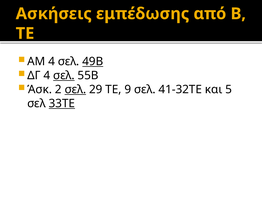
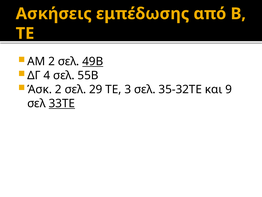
ΑΜ 4: 4 -> 2
σελ at (64, 75) underline: present -> none
σελ at (75, 89) underline: present -> none
9: 9 -> 3
41-32ΤΕ: 41-32ΤΕ -> 35-32ΤΕ
5: 5 -> 9
